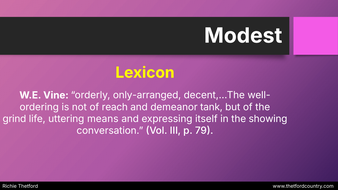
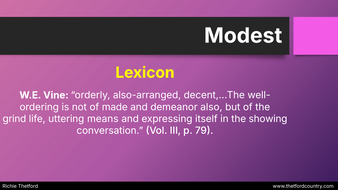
only-arranged: only-arranged -> also-arranged
reach: reach -> made
tank: tank -> also
